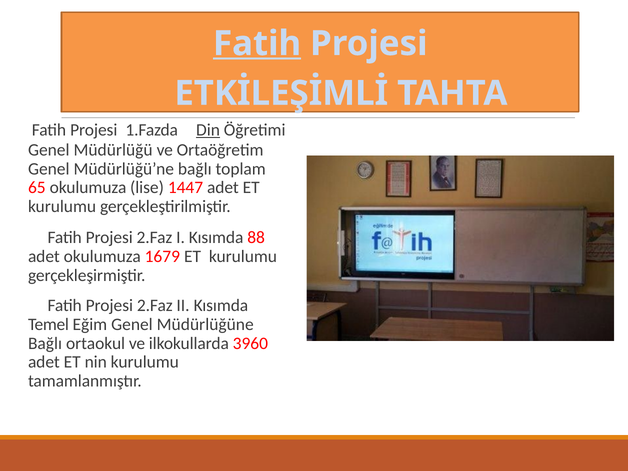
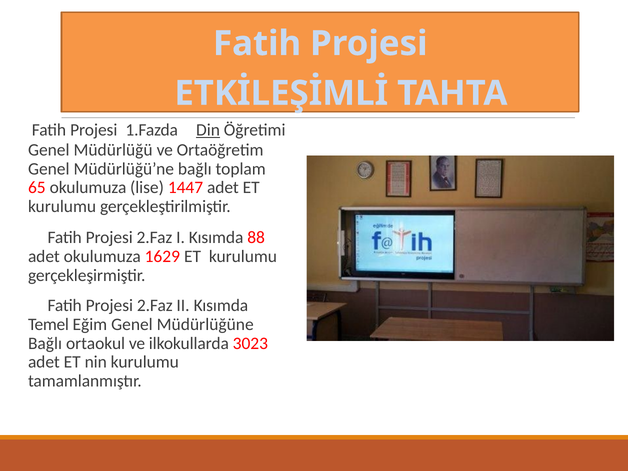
Fatih at (257, 44) underline: present -> none
1679: 1679 -> 1629
3960: 3960 -> 3023
